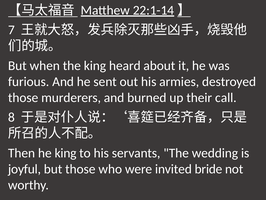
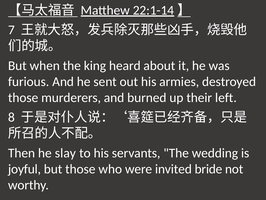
call: call -> left
he king: king -> slay
